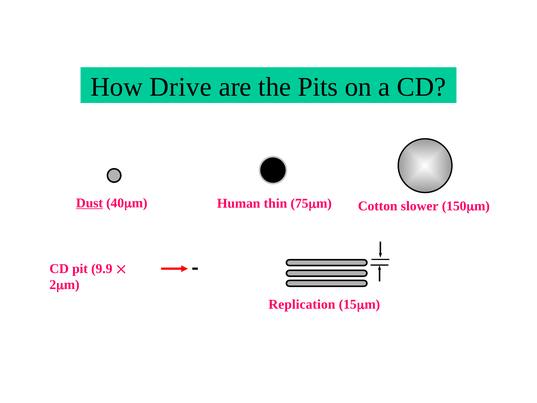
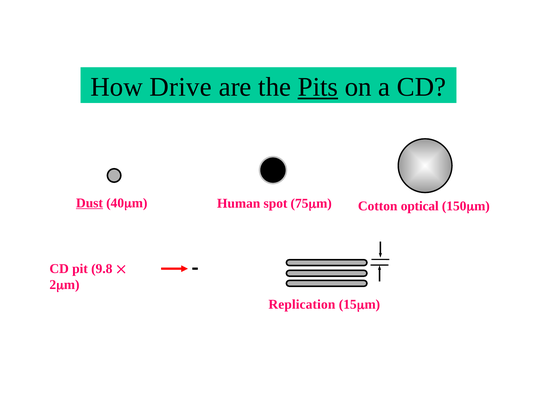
Pits underline: none -> present
thin: thin -> spot
slower: slower -> optical
9.9: 9.9 -> 9.8
